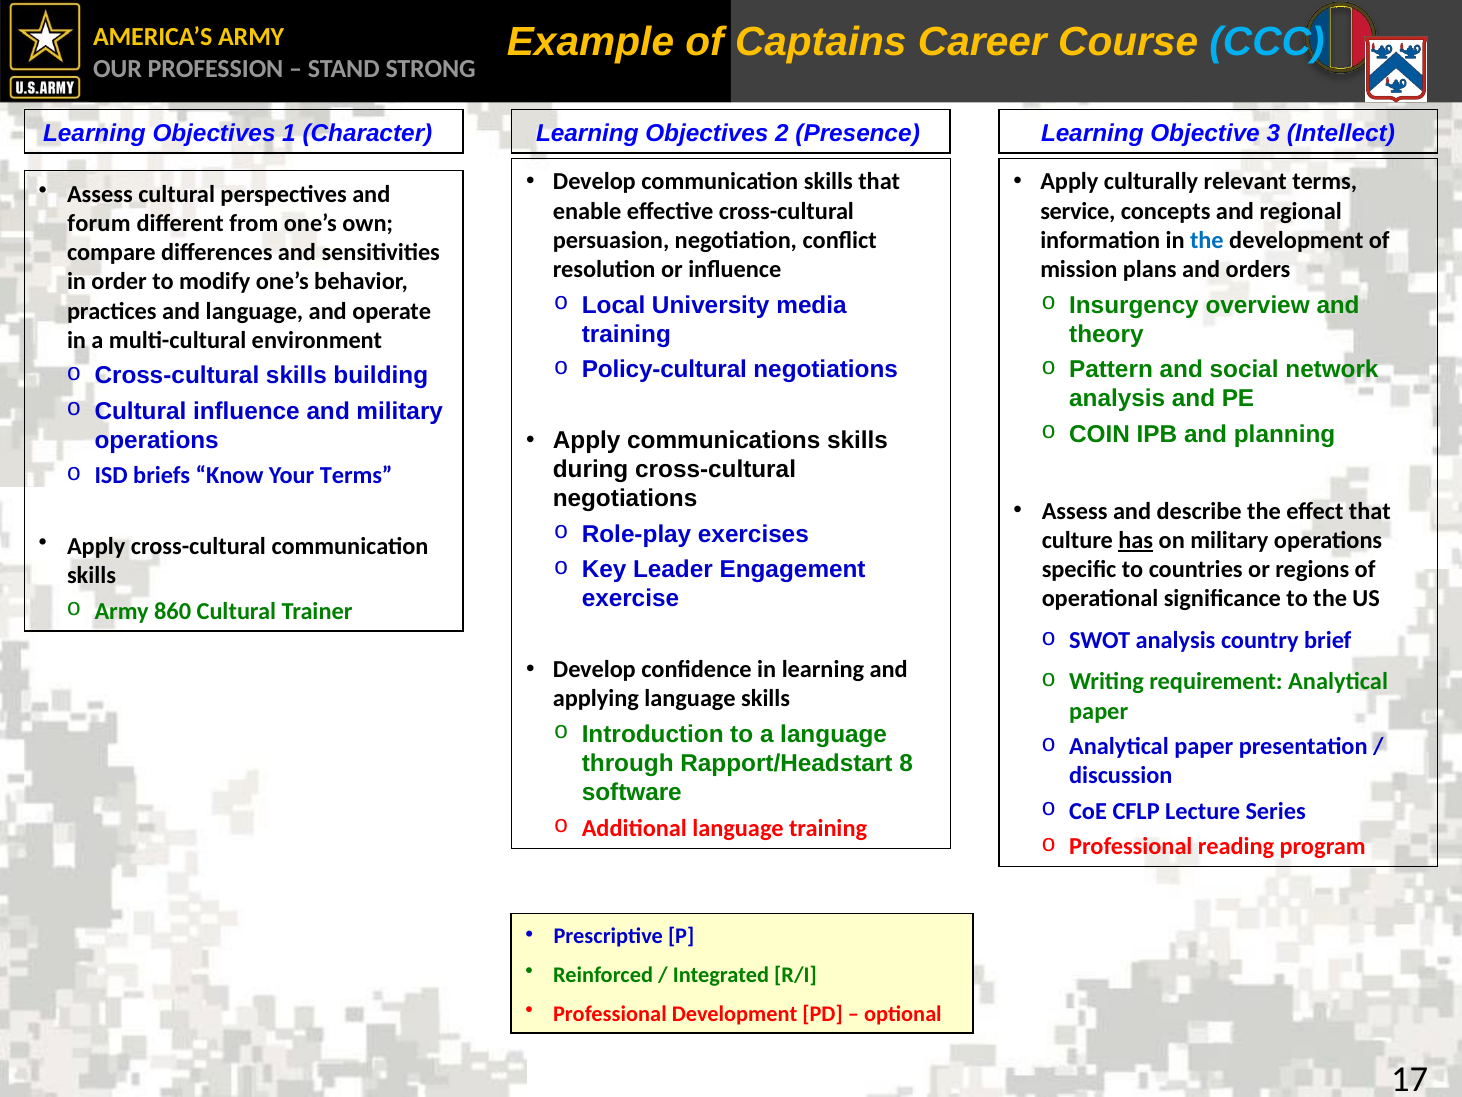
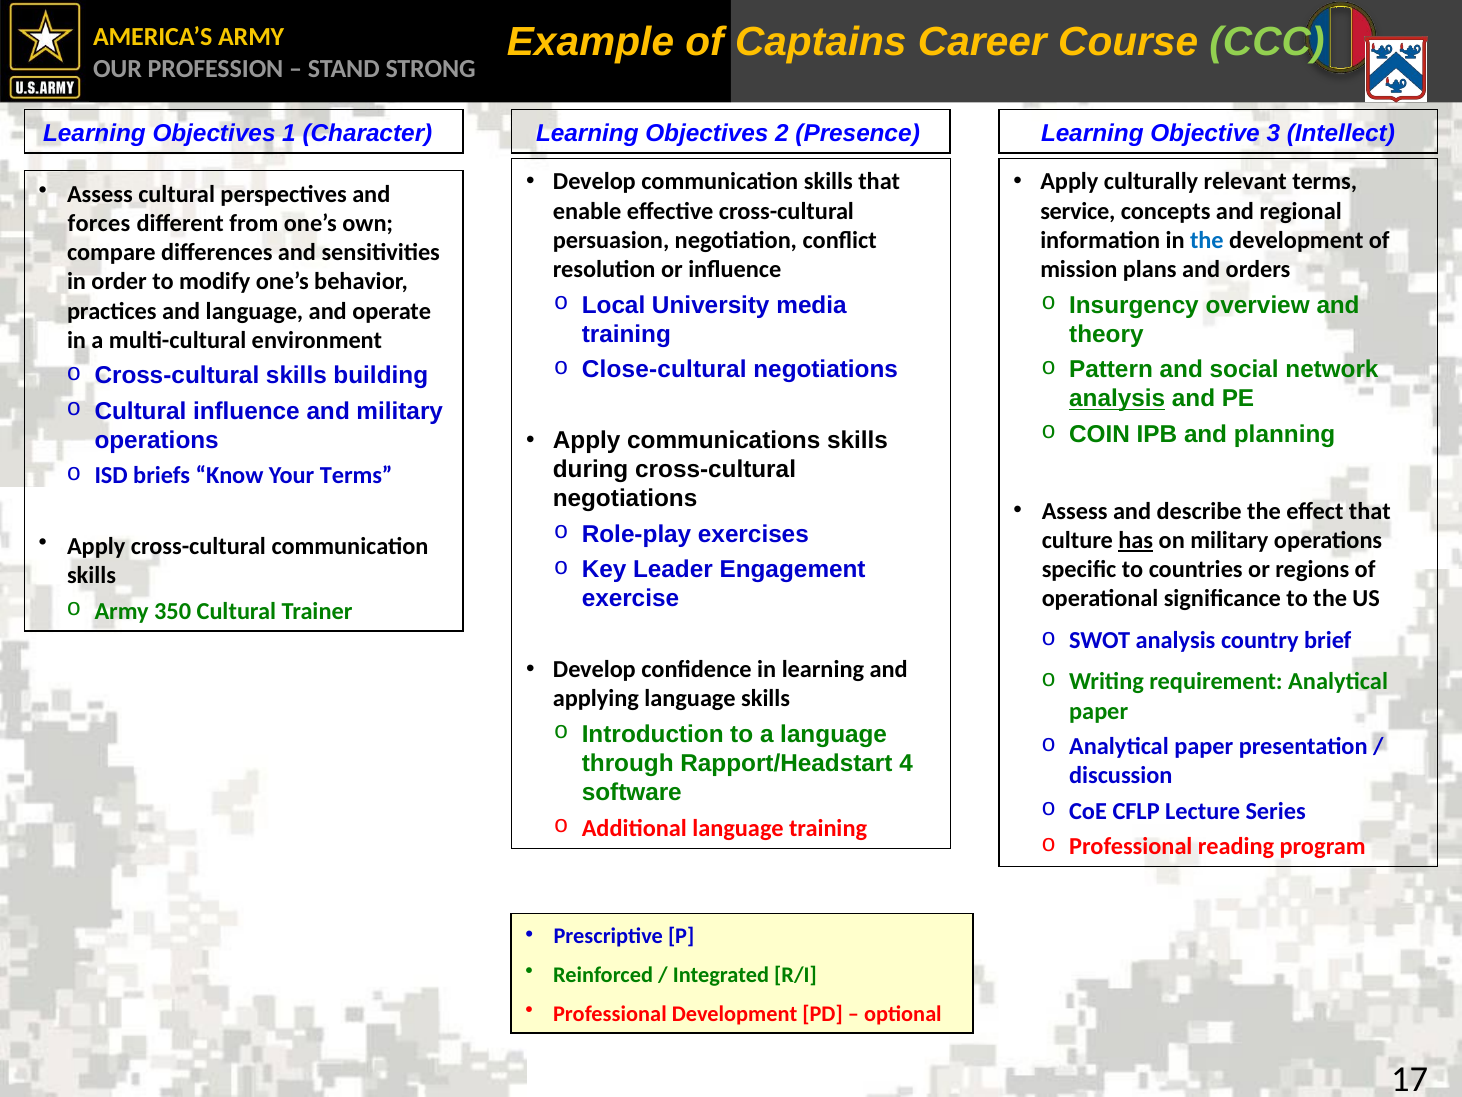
CCC colour: light blue -> light green
forum: forum -> forces
Policy-cultural: Policy-cultural -> Close-cultural
analysis at (1117, 399) underline: none -> present
860: 860 -> 350
8: 8 -> 4
